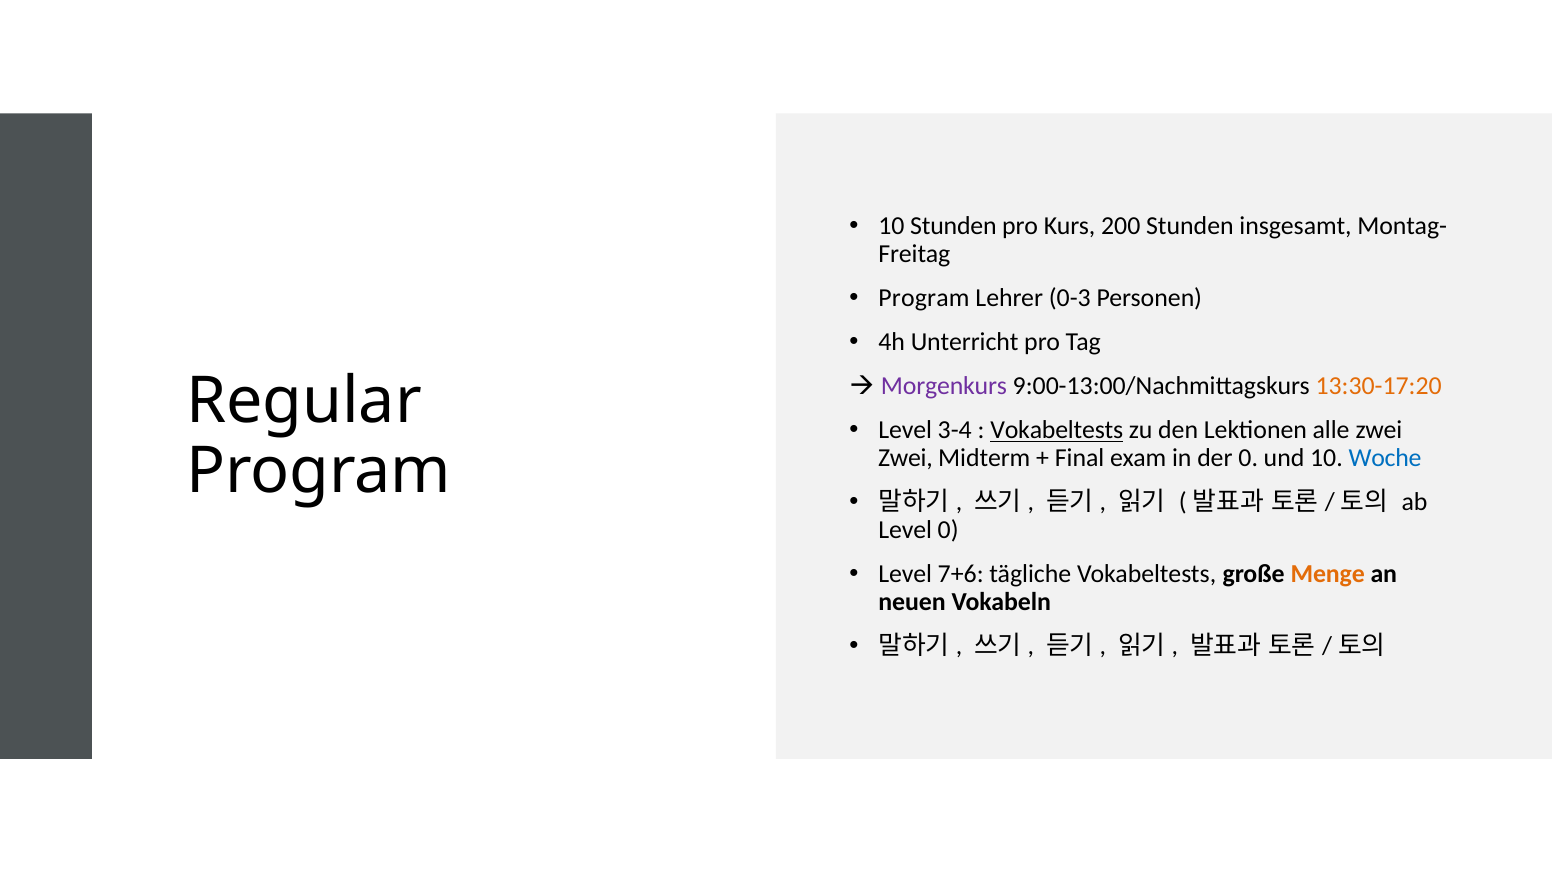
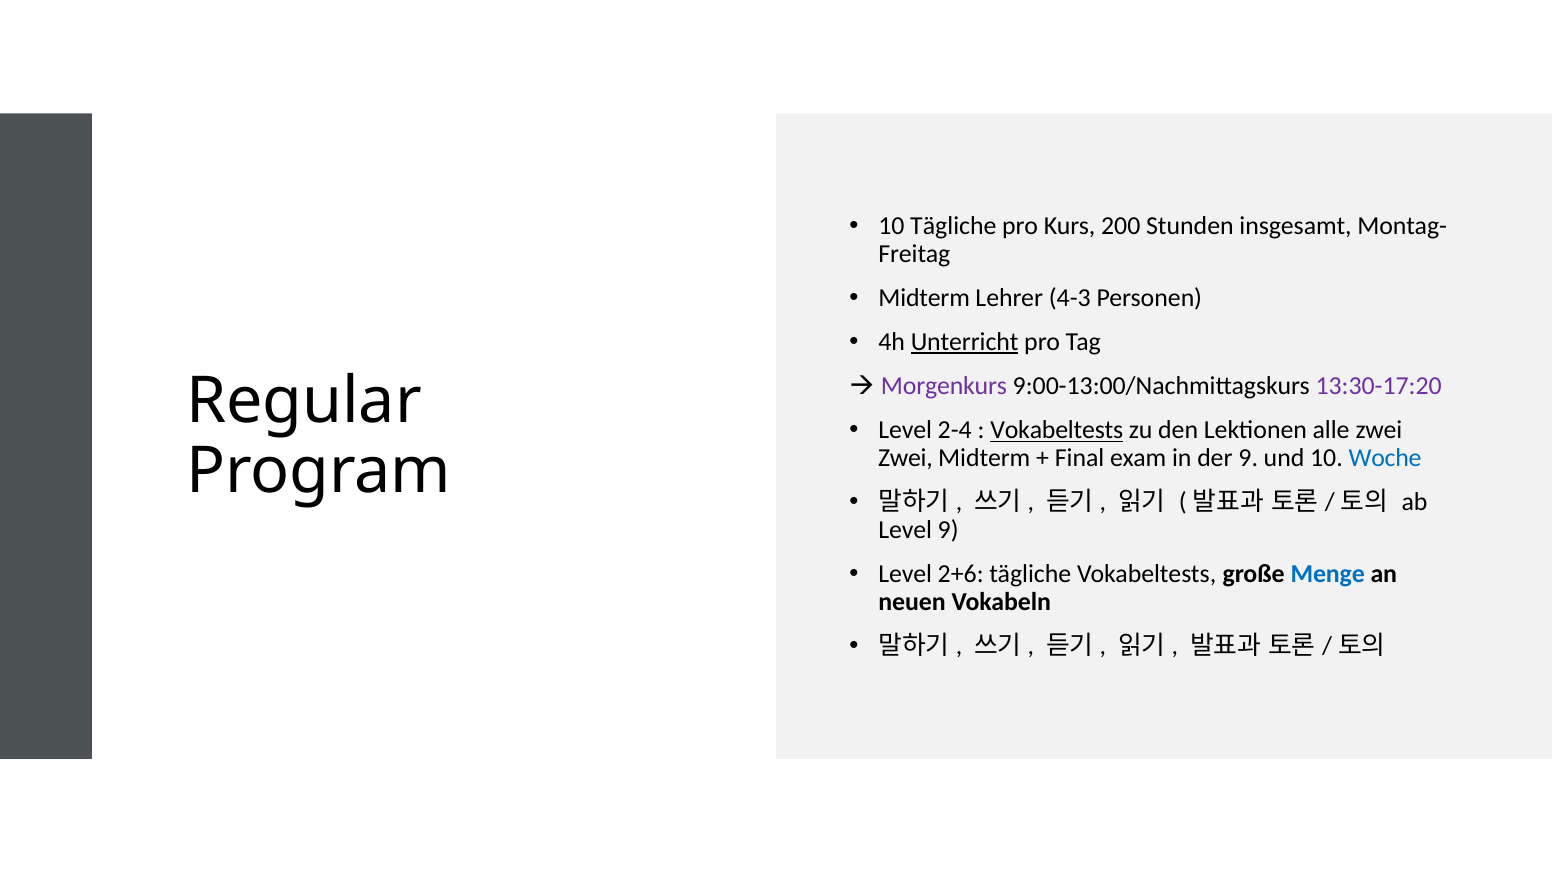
10 Stunden: Stunden -> Tägliche
Program at (924, 298): Program -> Midterm
0-3: 0-3 -> 4-3
Unterricht underline: none -> present
13:30-17:20 colour: orange -> purple
3-4: 3-4 -> 2-4
der 0: 0 -> 9
Level 0: 0 -> 9
7+6: 7+6 -> 2+6
Menge colour: orange -> blue
